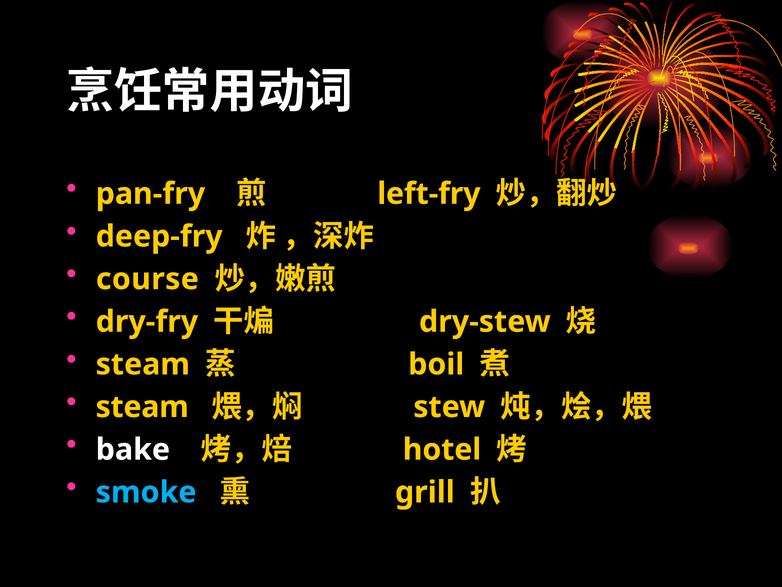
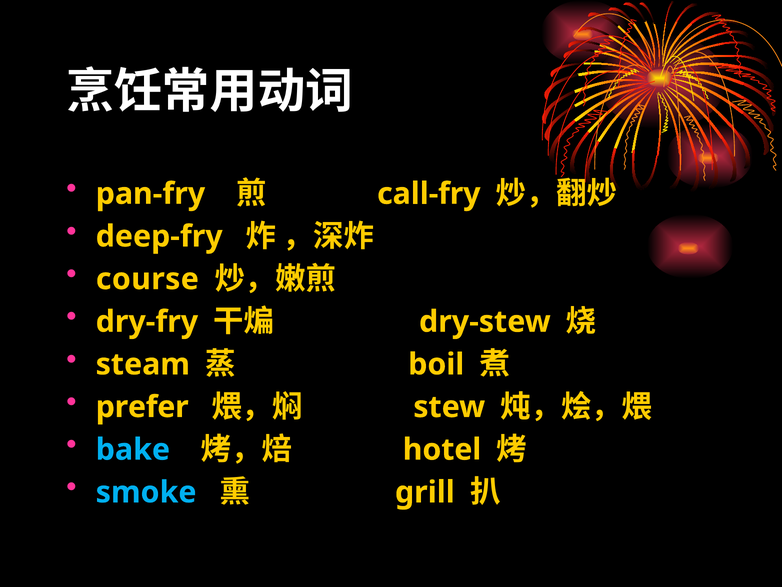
left-fry: left-fry -> call-fry
steam at (142, 407): steam -> prefer
bake colour: white -> light blue
